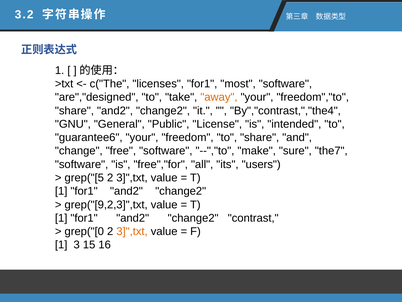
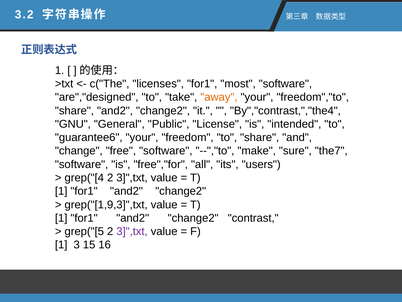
grep("[5: grep("[5 -> grep("[4
grep("[9,2,3]",txt: grep("[9,2,3]",txt -> grep("[1,9,3]",txt
grep("[0: grep("[0 -> grep("[5
3]",txt at (132, 231) colour: orange -> purple
